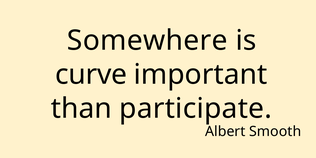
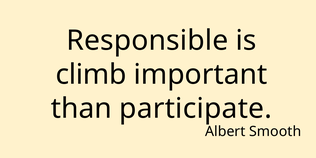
Somewhere: Somewhere -> Responsible
curve: curve -> climb
